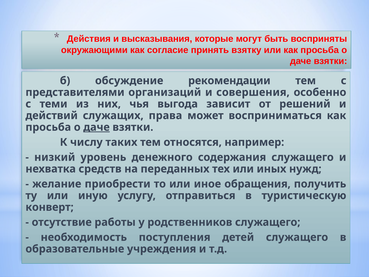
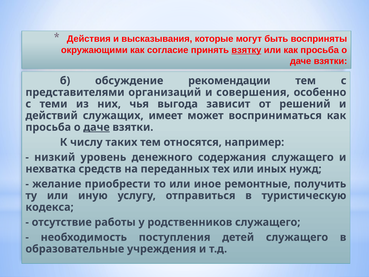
взятку underline: none -> present
права: права -> имеет
обращения: обращения -> ремонтные
конверт: конверт -> кодекса
